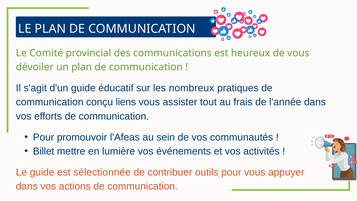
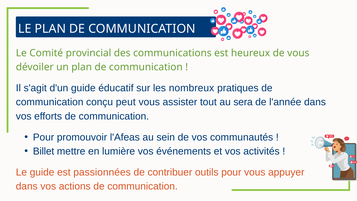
liens: liens -> peut
frais: frais -> sera
sélectionnée: sélectionnée -> passionnées
